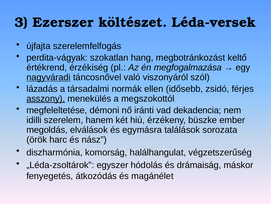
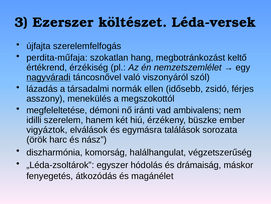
perdita-vágyak: perdita-vágyak -> perdita-műfaja
megfogalmazása: megfogalmazása -> nemzetszemlélet
asszony underline: present -> none
dekadencia: dekadencia -> ambivalens
megoldás: megoldás -> vigyáztok
